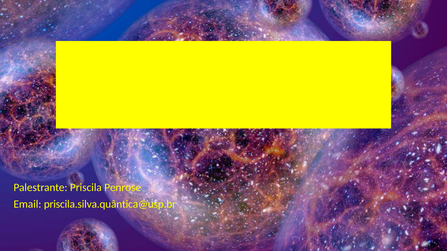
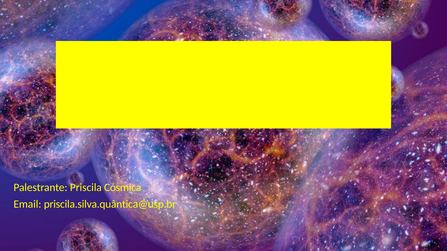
Penrose: Penrose -> Cósmica
